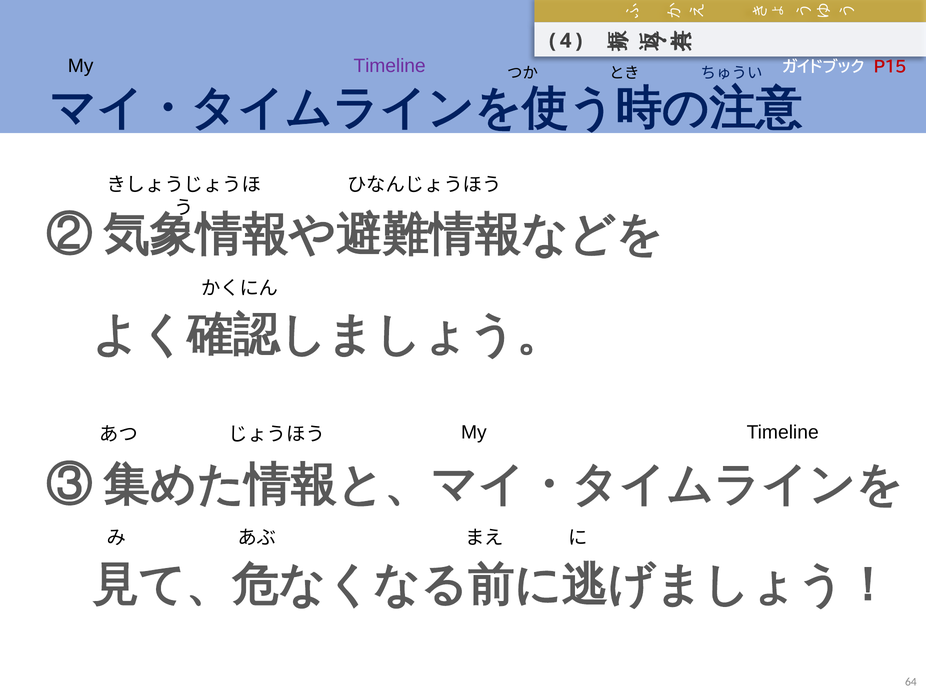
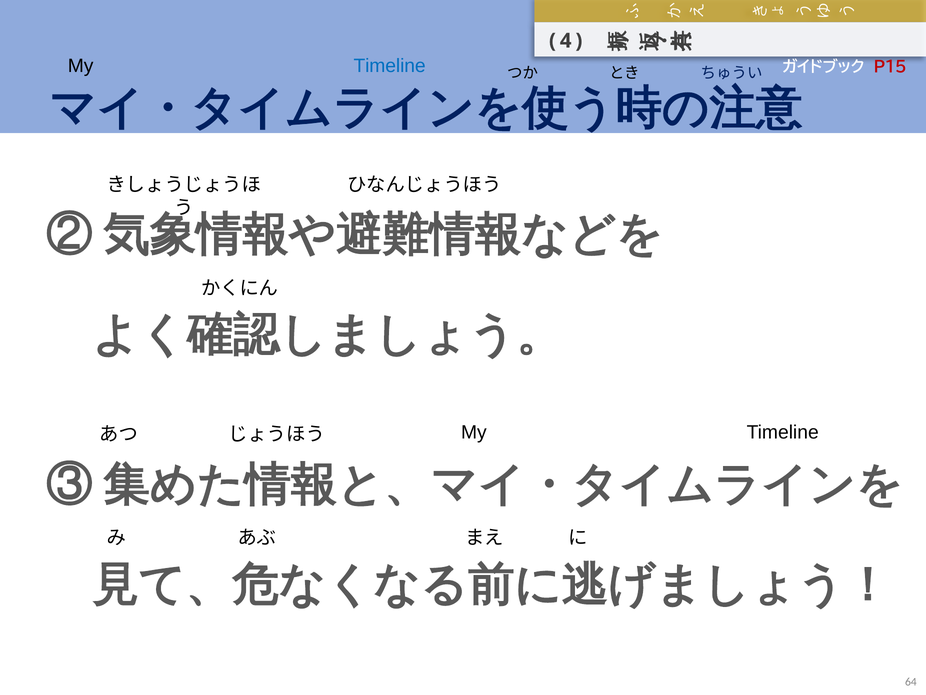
Timeline at (390, 66) colour: purple -> blue
